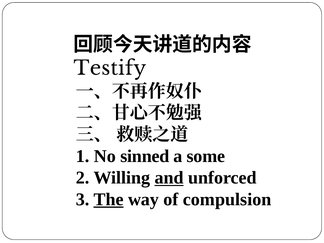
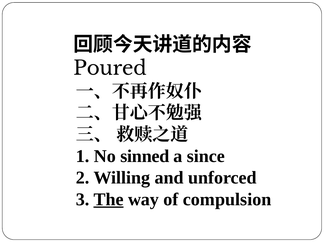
Testify: Testify -> Poured
some: some -> since
and underline: present -> none
